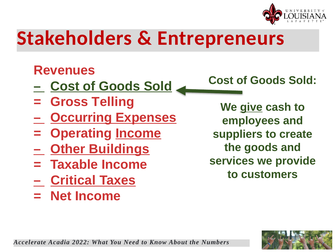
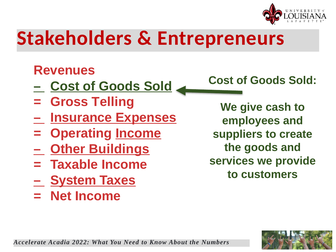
give underline: present -> none
Occurring: Occurring -> Insurance
Critical: Critical -> System
